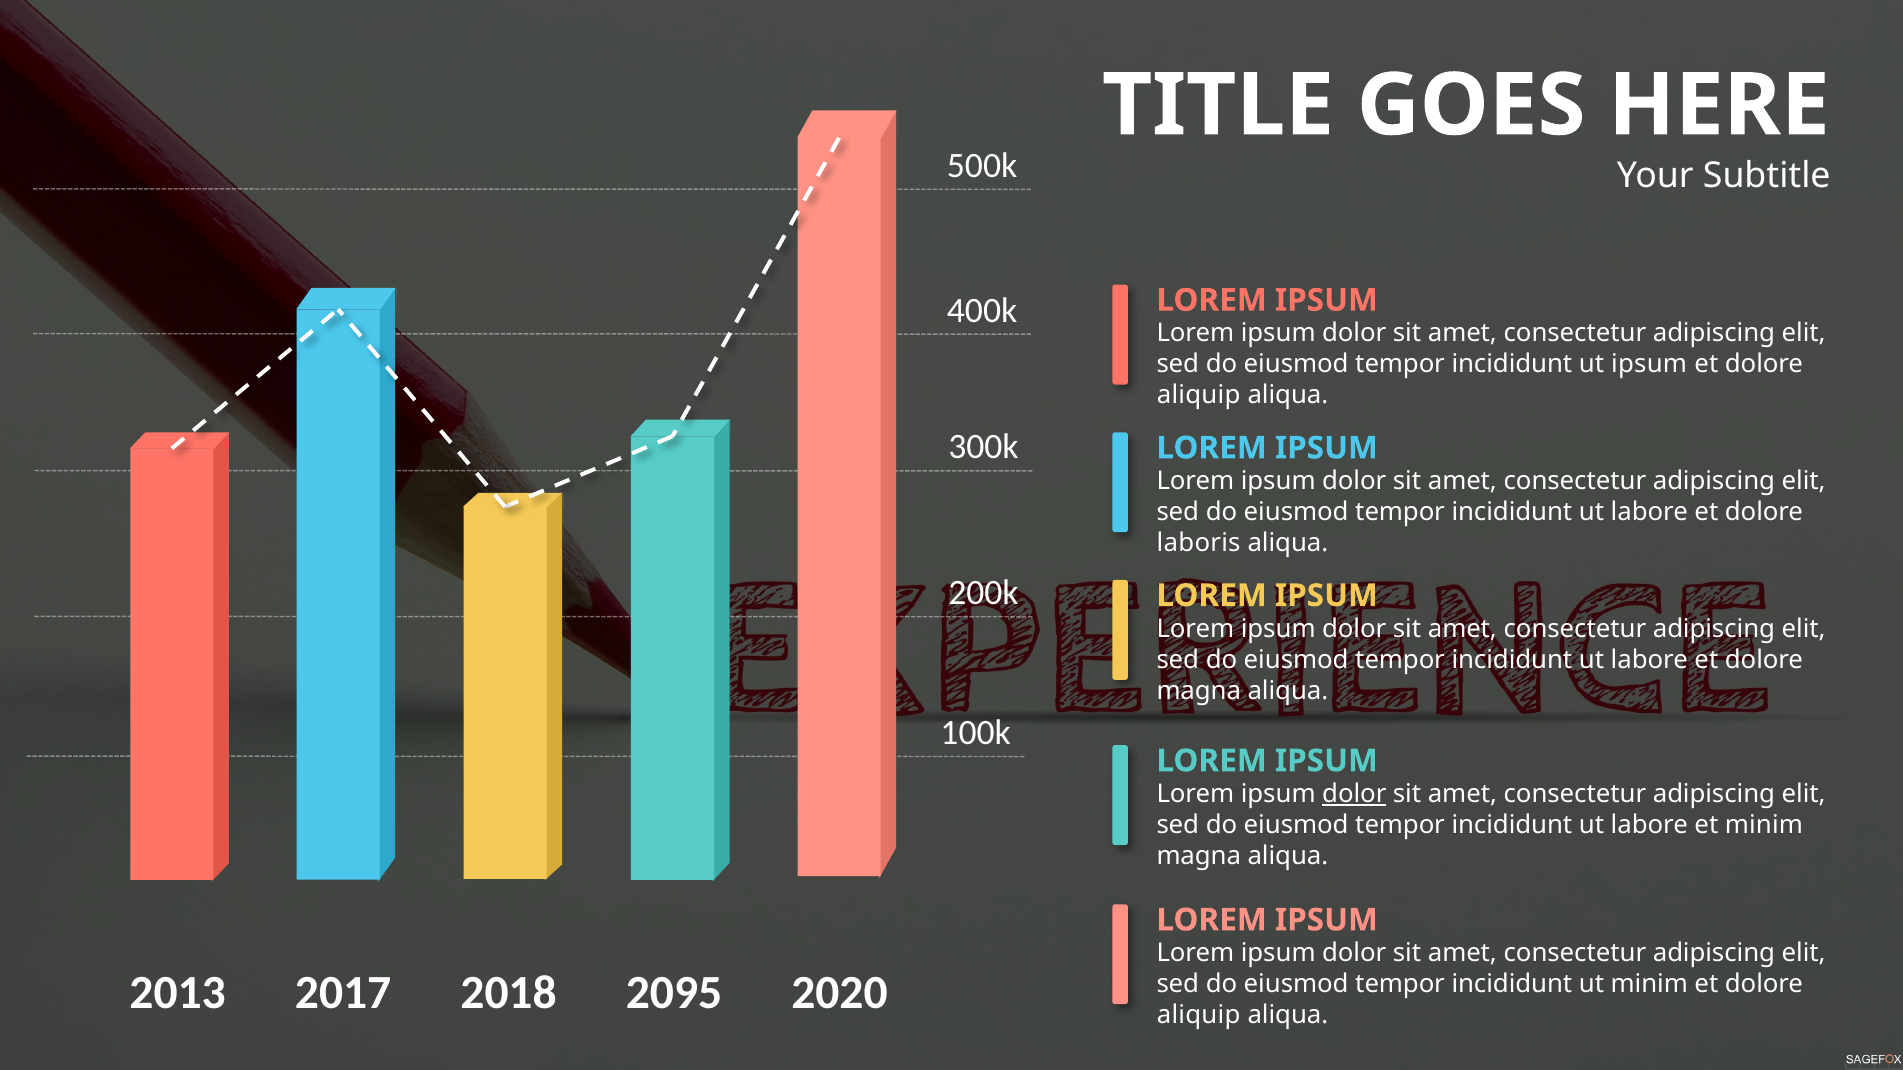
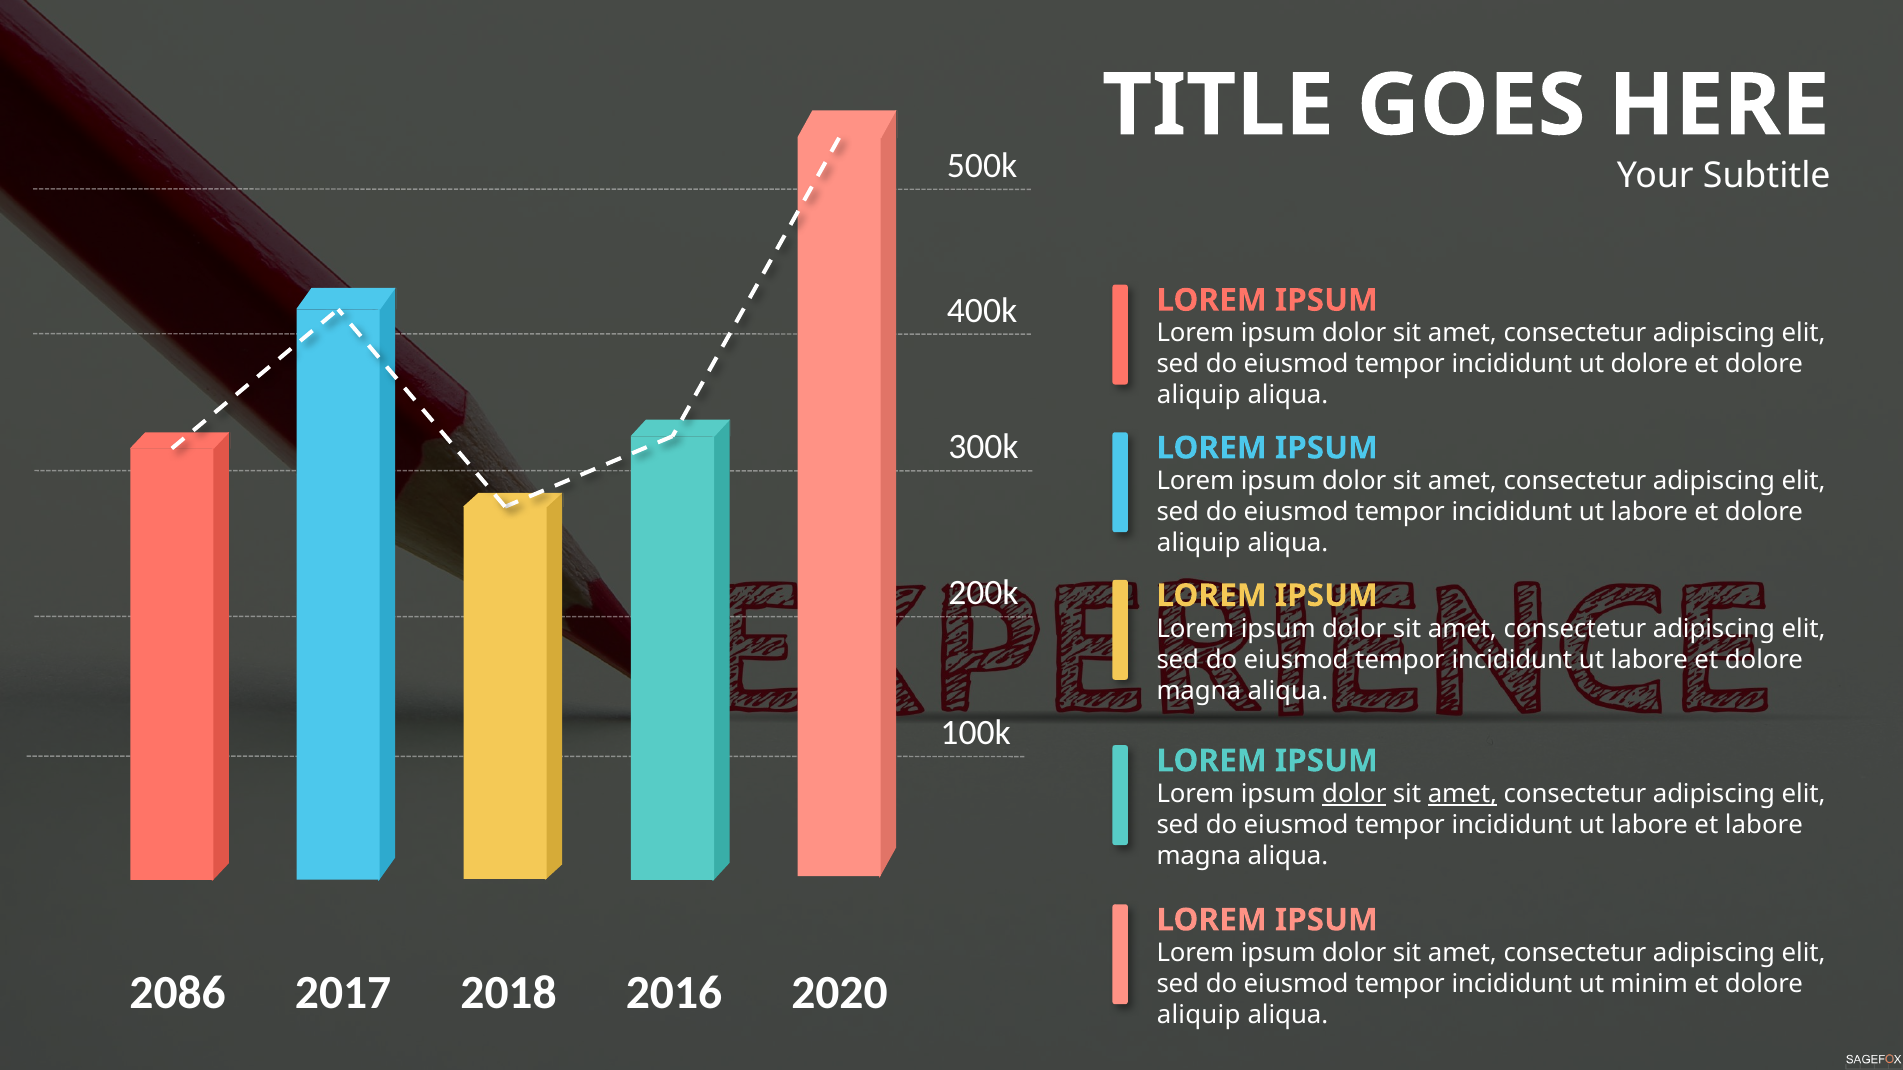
ut ipsum: ipsum -> dolore
laboris at (1199, 543): laboris -> aliquip
amet at (1462, 794) underline: none -> present
et minim: minim -> labore
2013: 2013 -> 2086
2095: 2095 -> 2016
